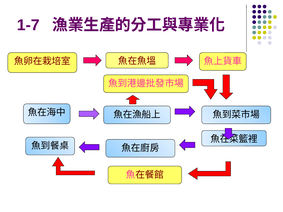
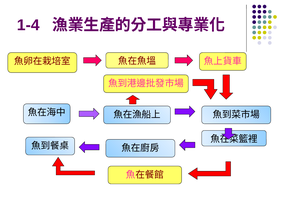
1-7: 1-7 -> 1-4
